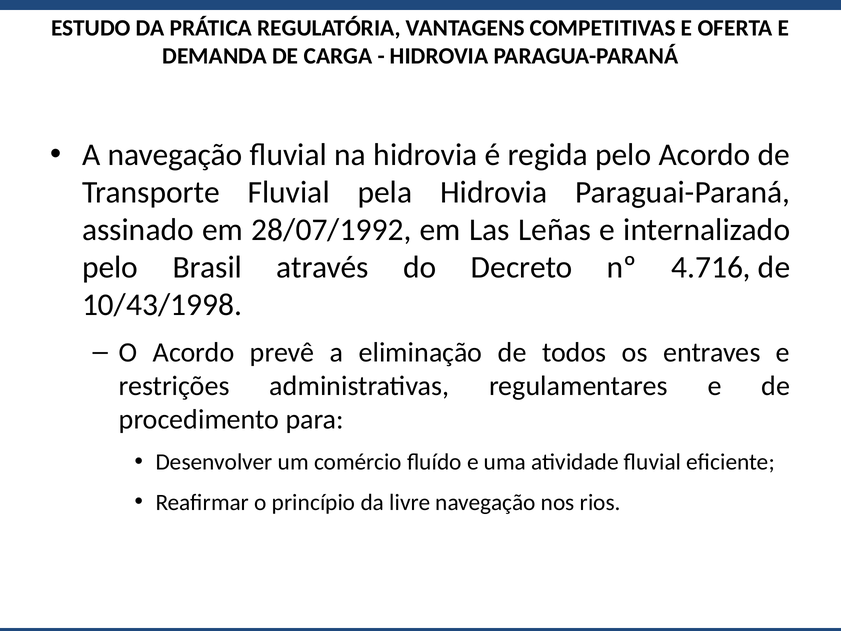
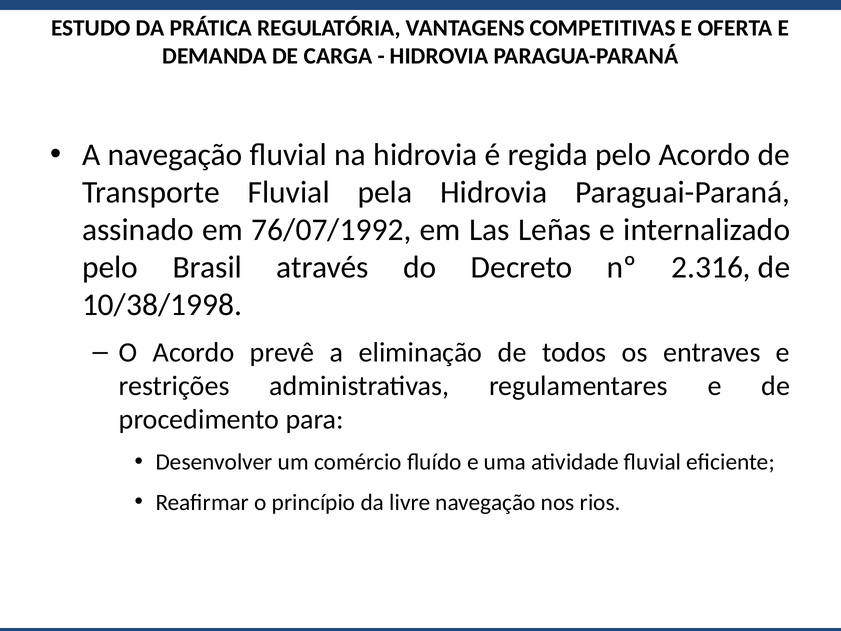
28/07/1992: 28/07/1992 -> 76/07/1992
4.716: 4.716 -> 2.316
10/43/1998: 10/43/1998 -> 10/38/1998
